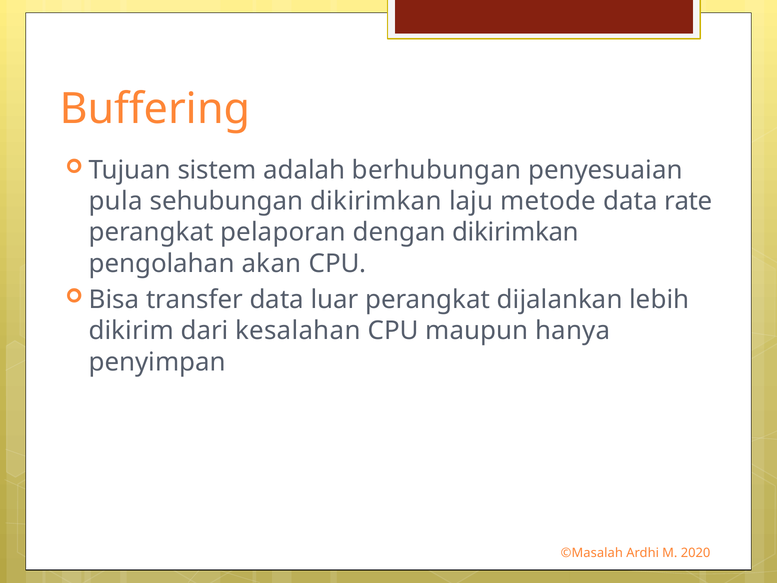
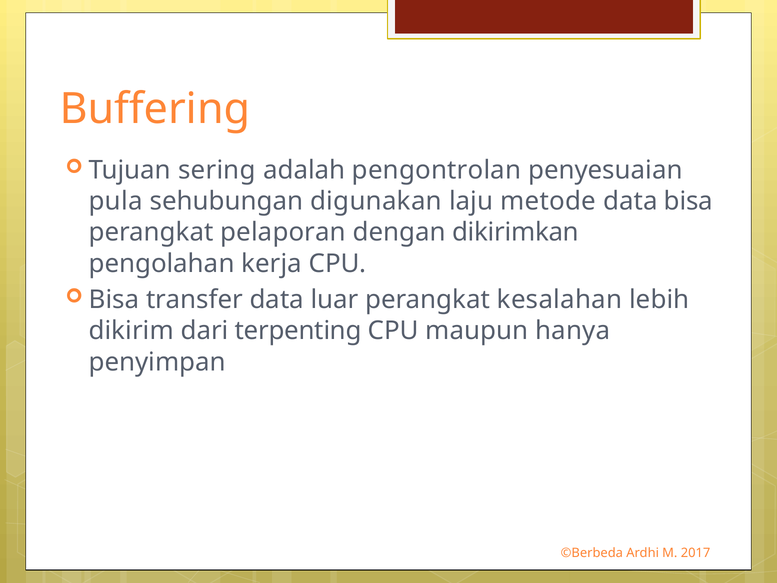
sistem: sistem -> sering
berhubungan: berhubungan -> pengontrolan
sehubungan dikirimkan: dikirimkan -> digunakan
data rate: rate -> bisa
akan: akan -> kerja
dijalankan: dijalankan -> kesalahan
kesalahan: kesalahan -> terpenting
©Masalah: ©Masalah -> ©Berbeda
2020: 2020 -> 2017
